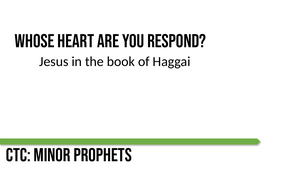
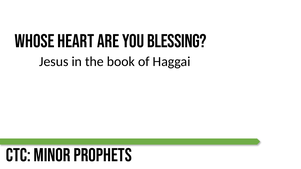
respond: respond -> blessing
